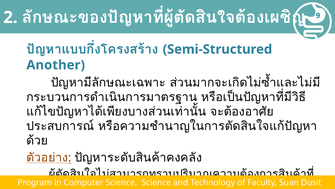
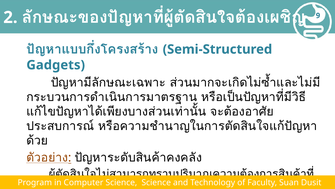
Another: Another -> Gadgets
